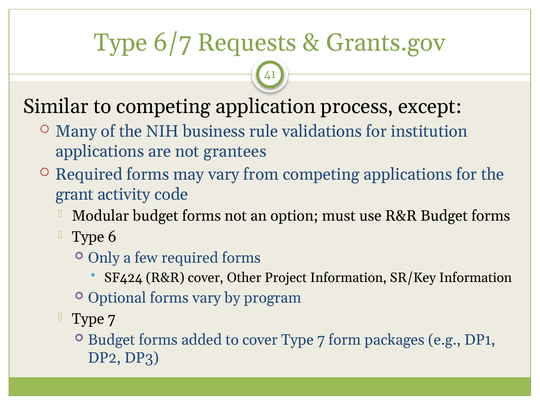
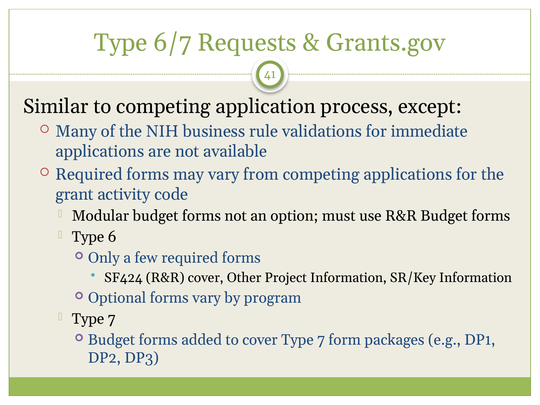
institution: institution -> immediate
grantees: grantees -> available
